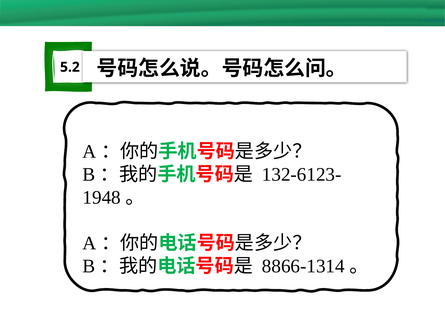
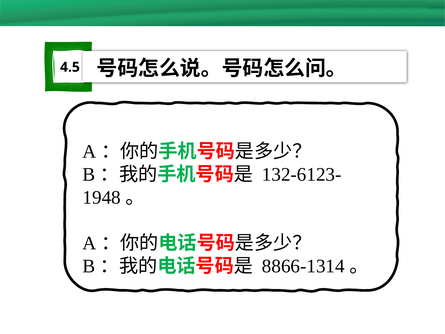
5.2: 5.2 -> 4.5
